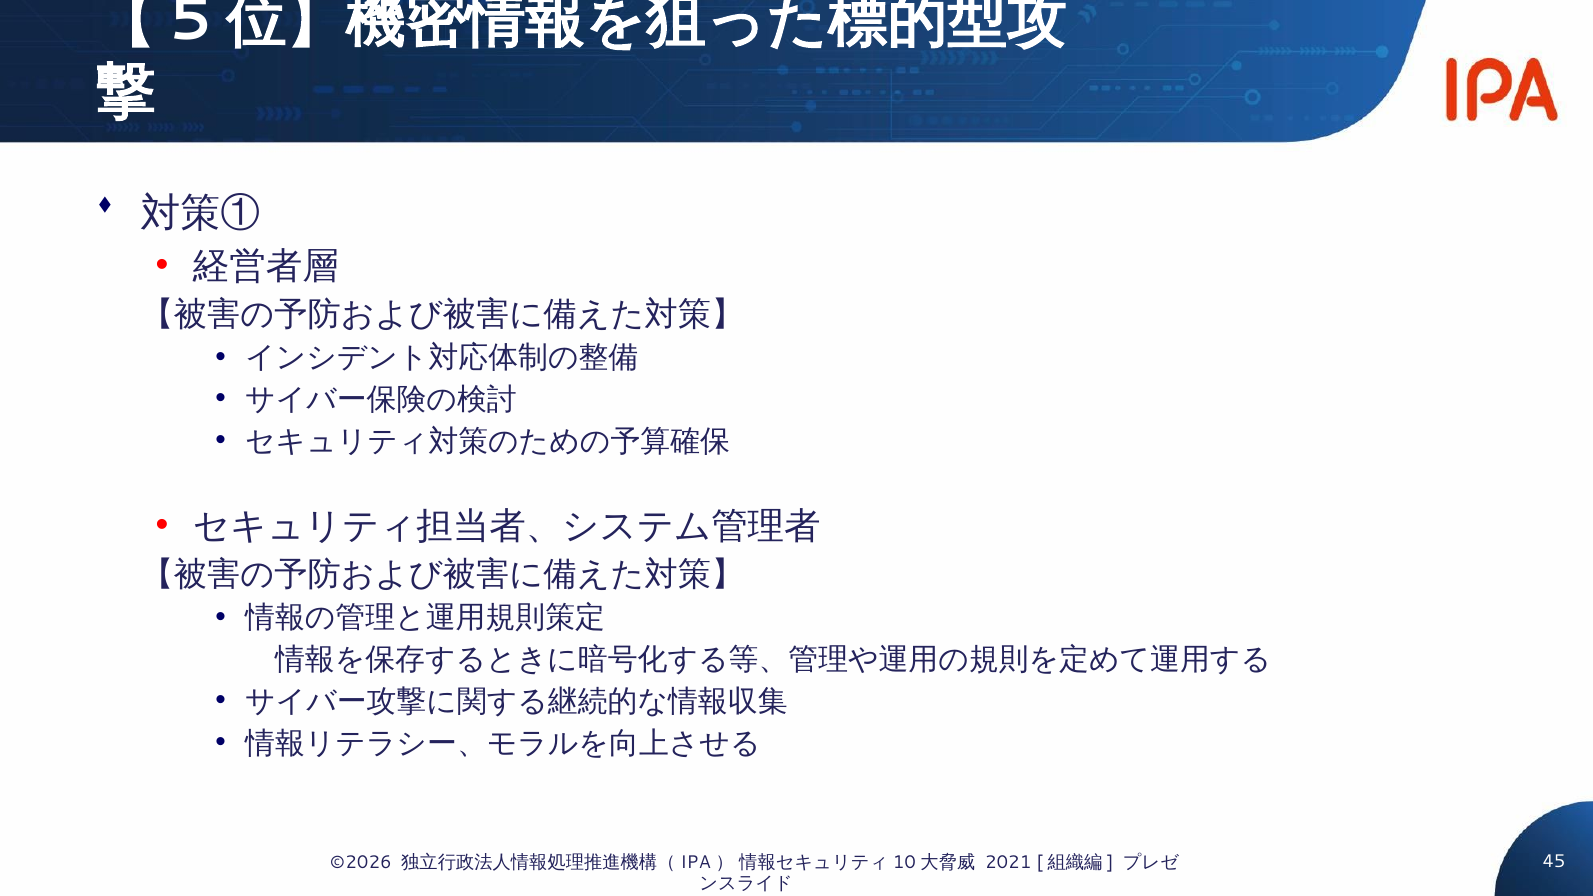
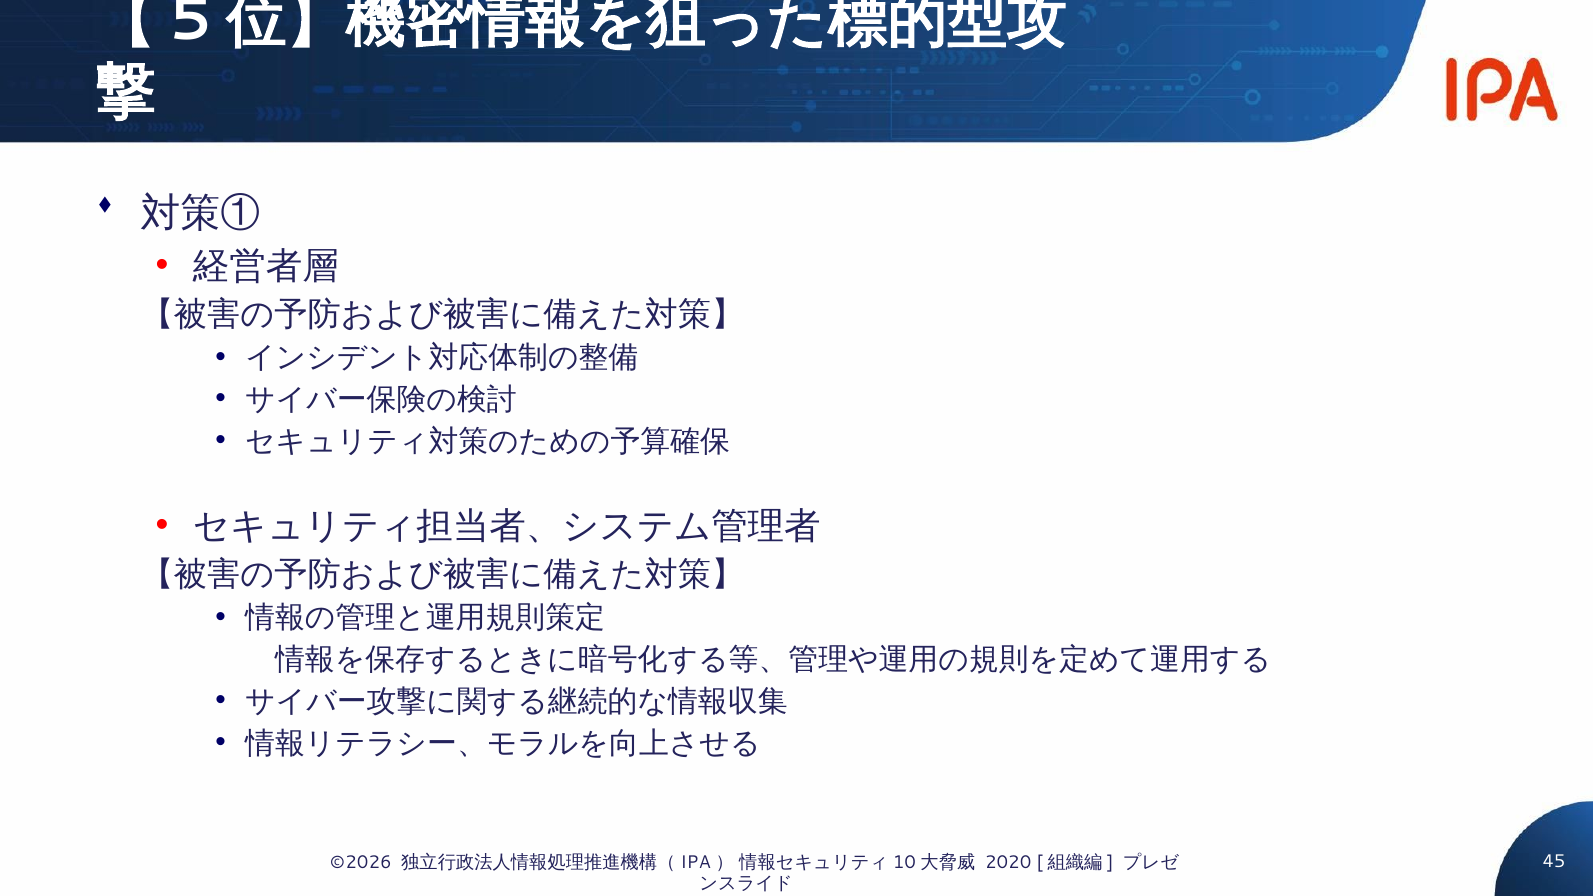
2021: 2021 -> 2020
